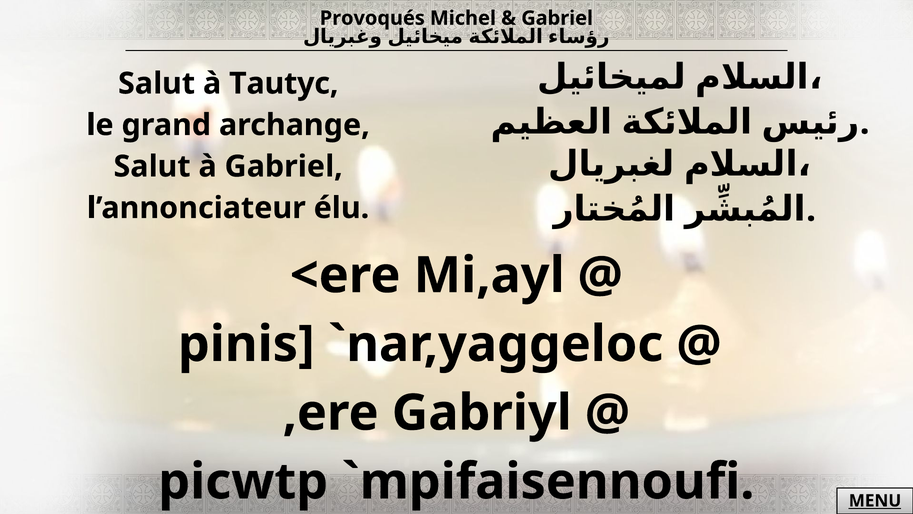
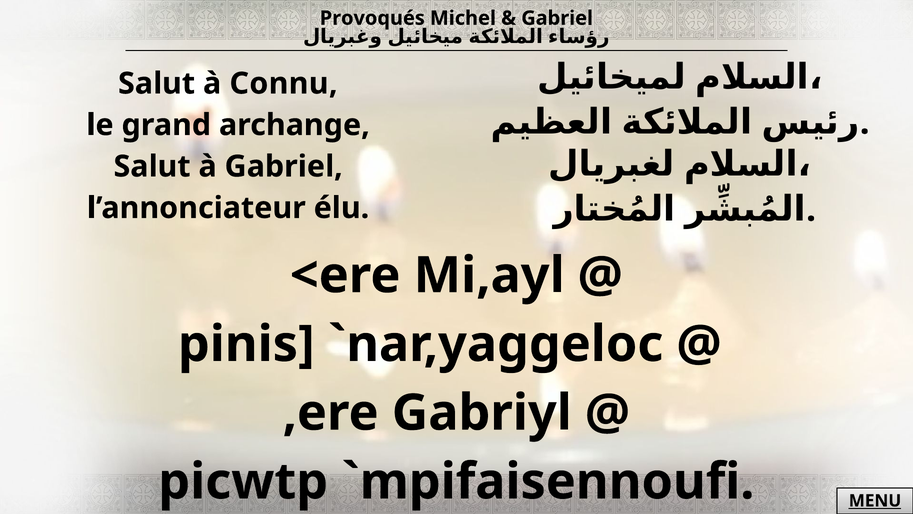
Tautyc: Tautyc -> Connu
